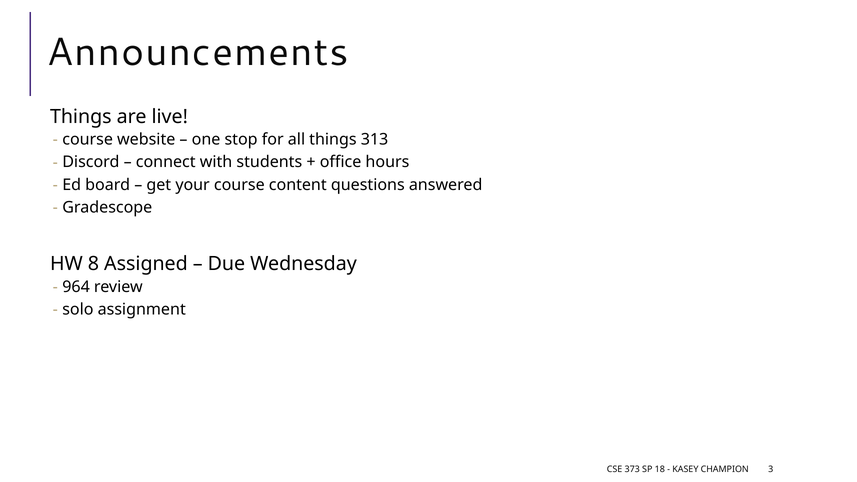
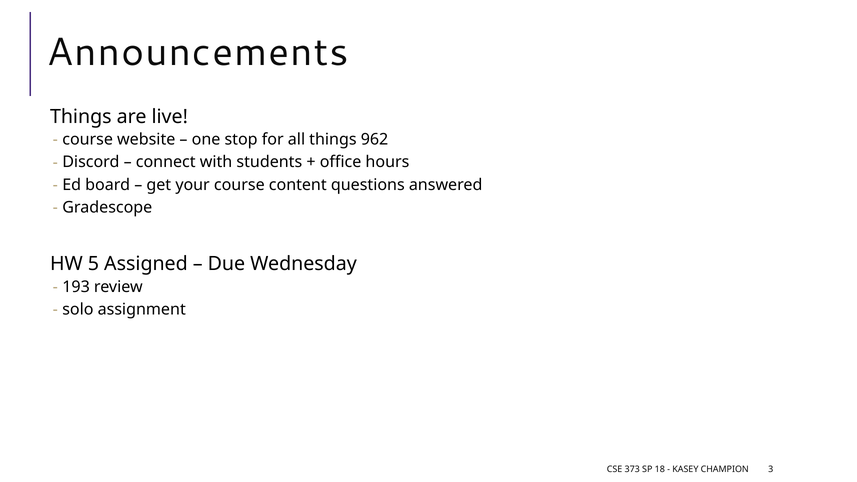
313: 313 -> 962
8: 8 -> 5
964: 964 -> 193
